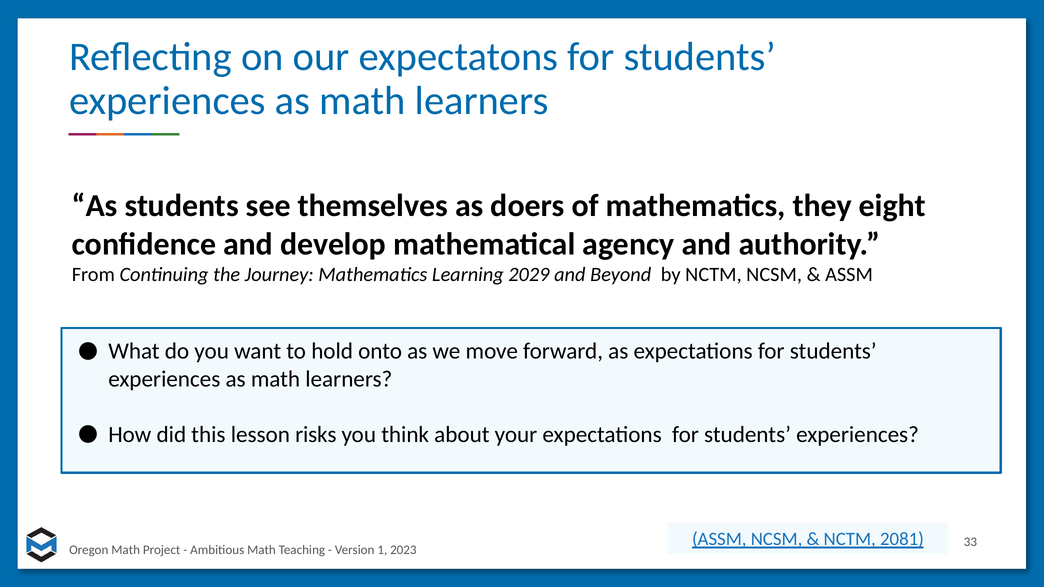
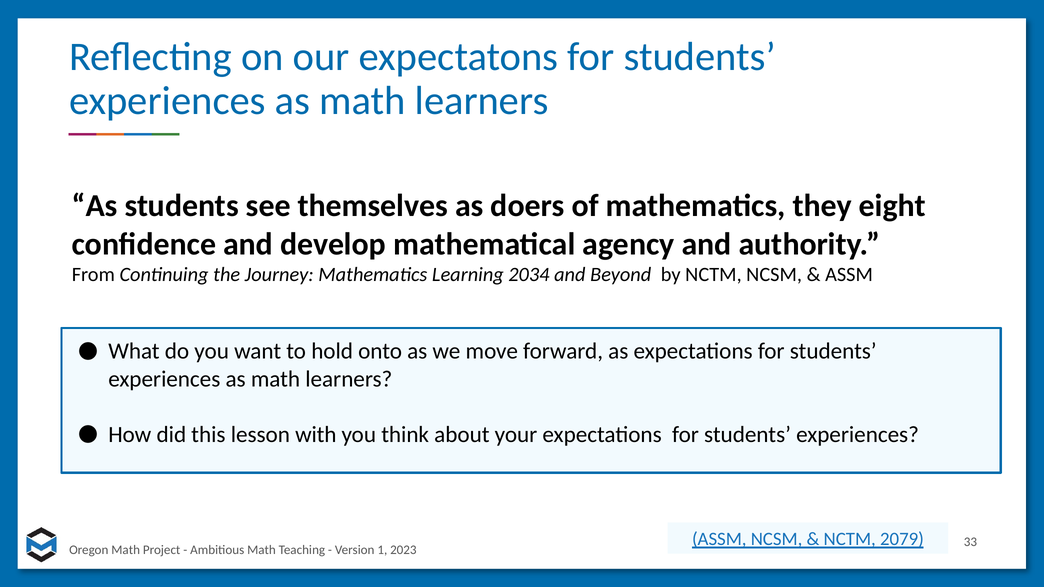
2029: 2029 -> 2034
risks: risks -> with
2081: 2081 -> 2079
